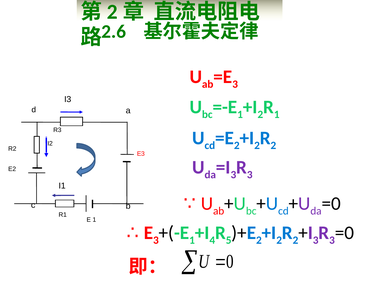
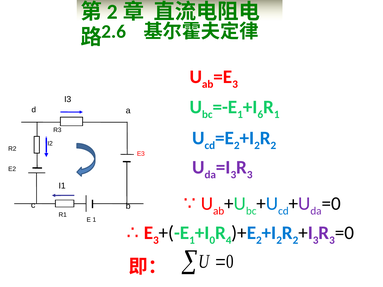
2 at (260, 114): 2 -> 6
4 at (212, 240): 4 -> 0
5: 5 -> 4
